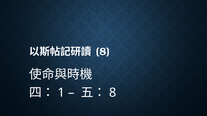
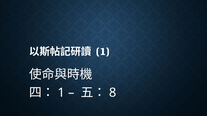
8 at (103, 52): 8 -> 1
